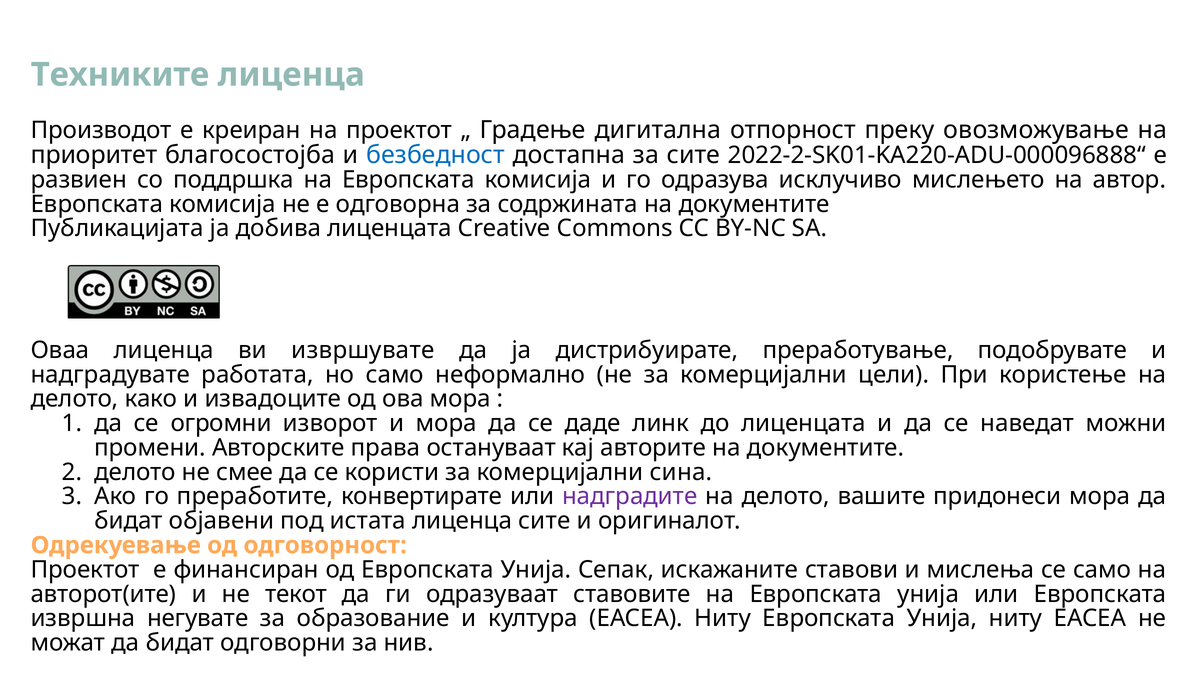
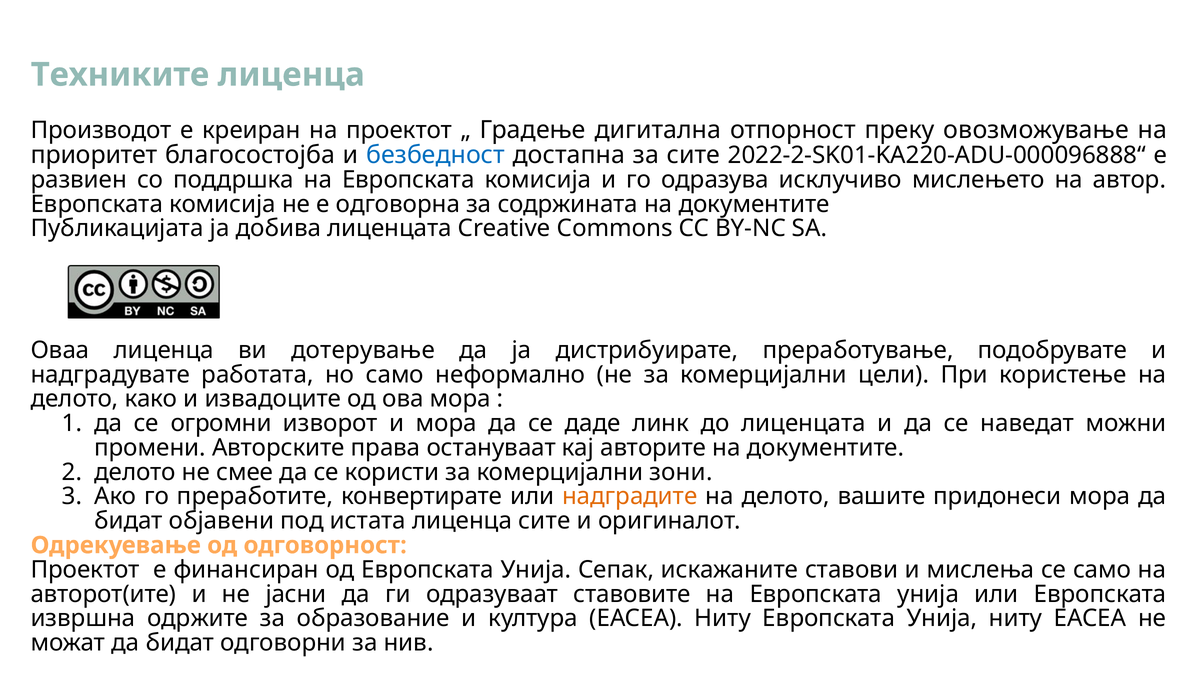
извршувате: извршувате -> дотерување
сина: сина -> зони
надградите colour: purple -> orange
текот: текот -> јасни
негувате: негувате -> одржите
